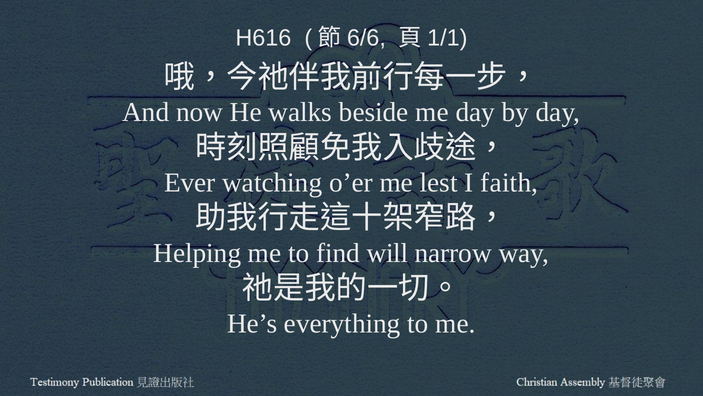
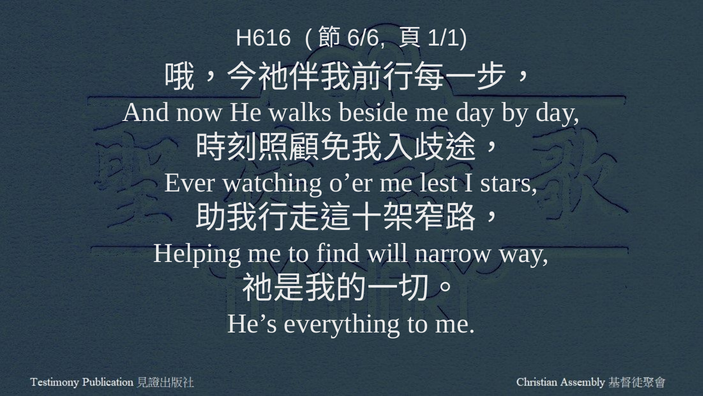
faith: faith -> stars
